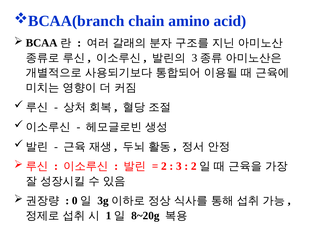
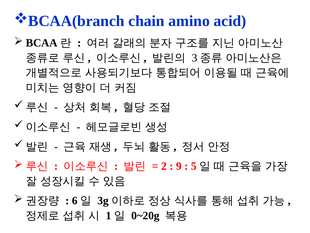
3 at (179, 166): 3 -> 9
2 at (194, 166): 2 -> 5
0: 0 -> 6
8~20g: 8~20g -> 0~20g
